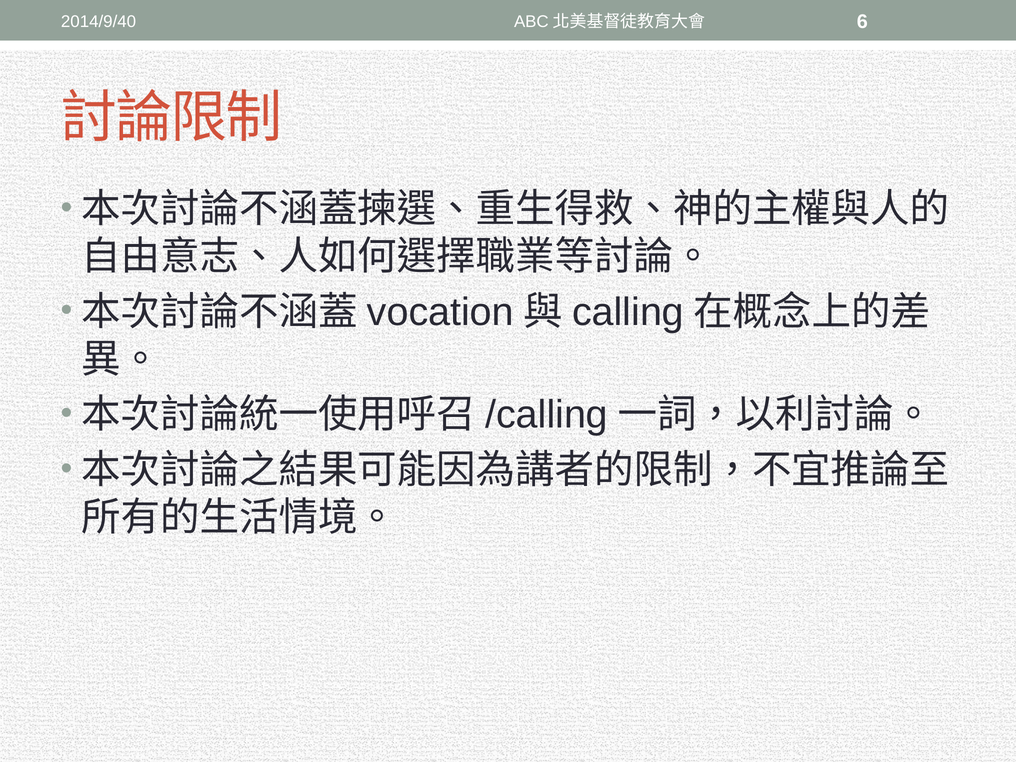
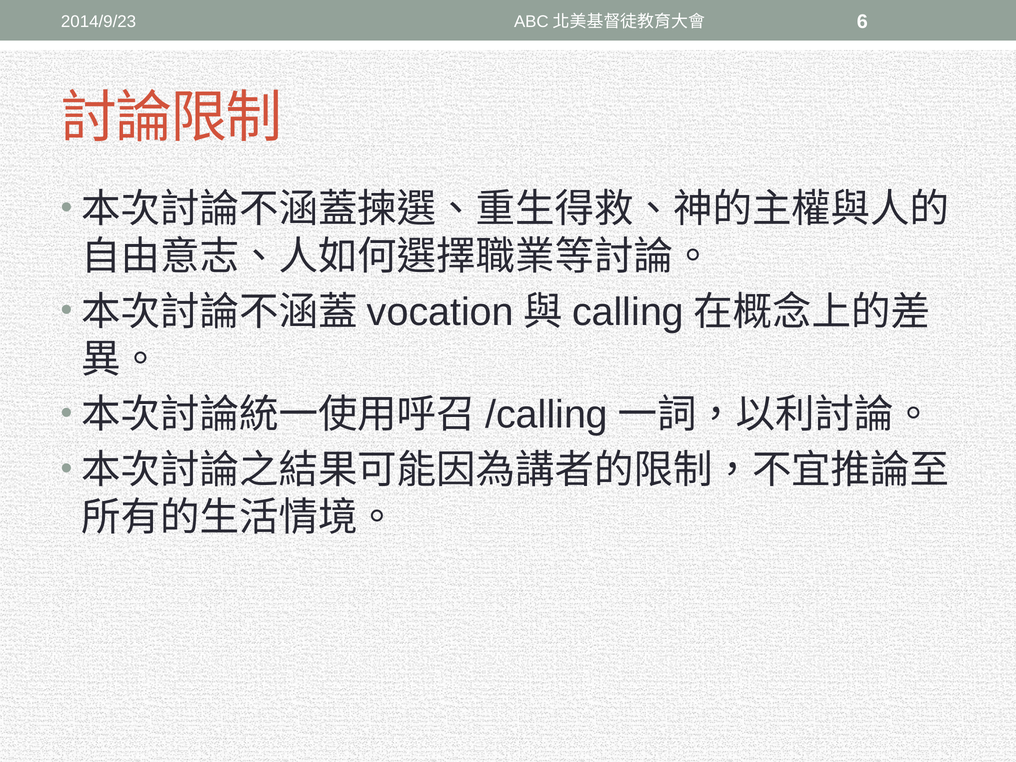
2014/9/40: 2014/9/40 -> 2014/9/23
